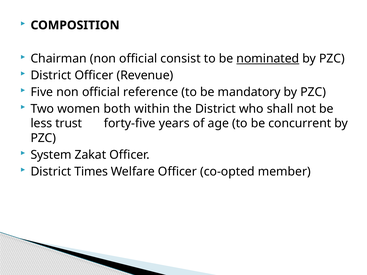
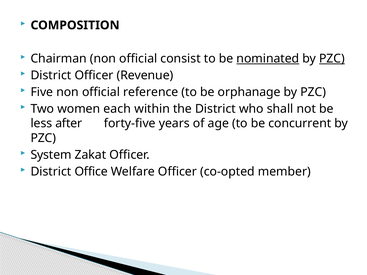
PZC at (332, 59) underline: none -> present
mandatory: mandatory -> orphanage
both: both -> each
trust: trust -> after
Times: Times -> Office
